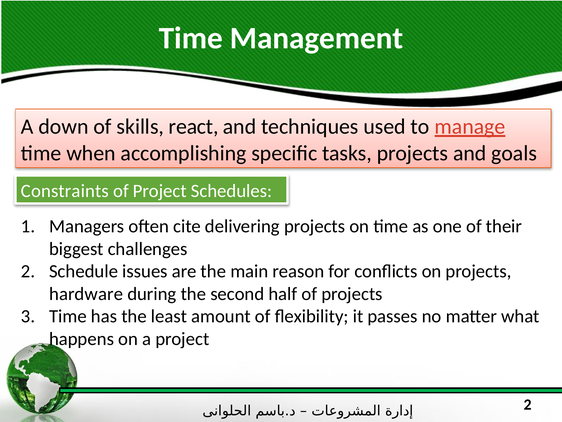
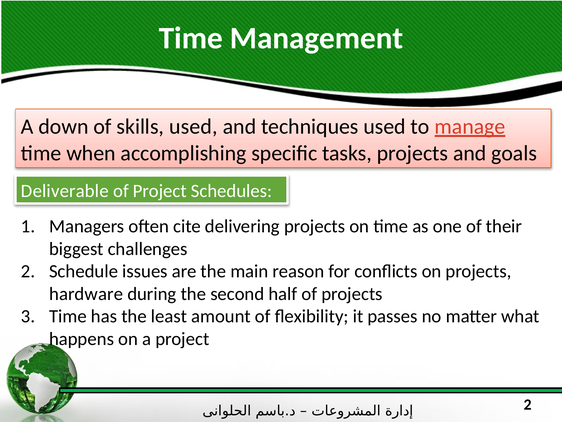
skills react: react -> used
Constraints: Constraints -> Deliverable
